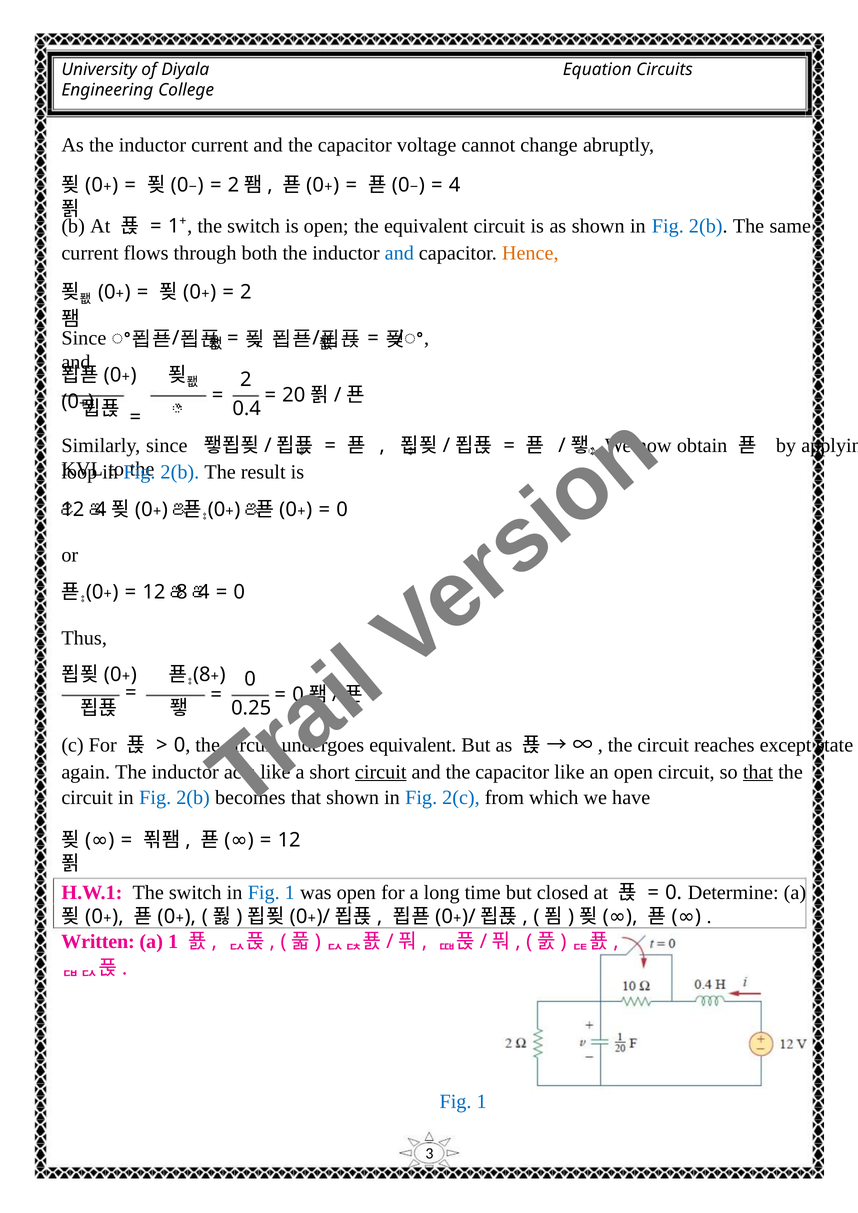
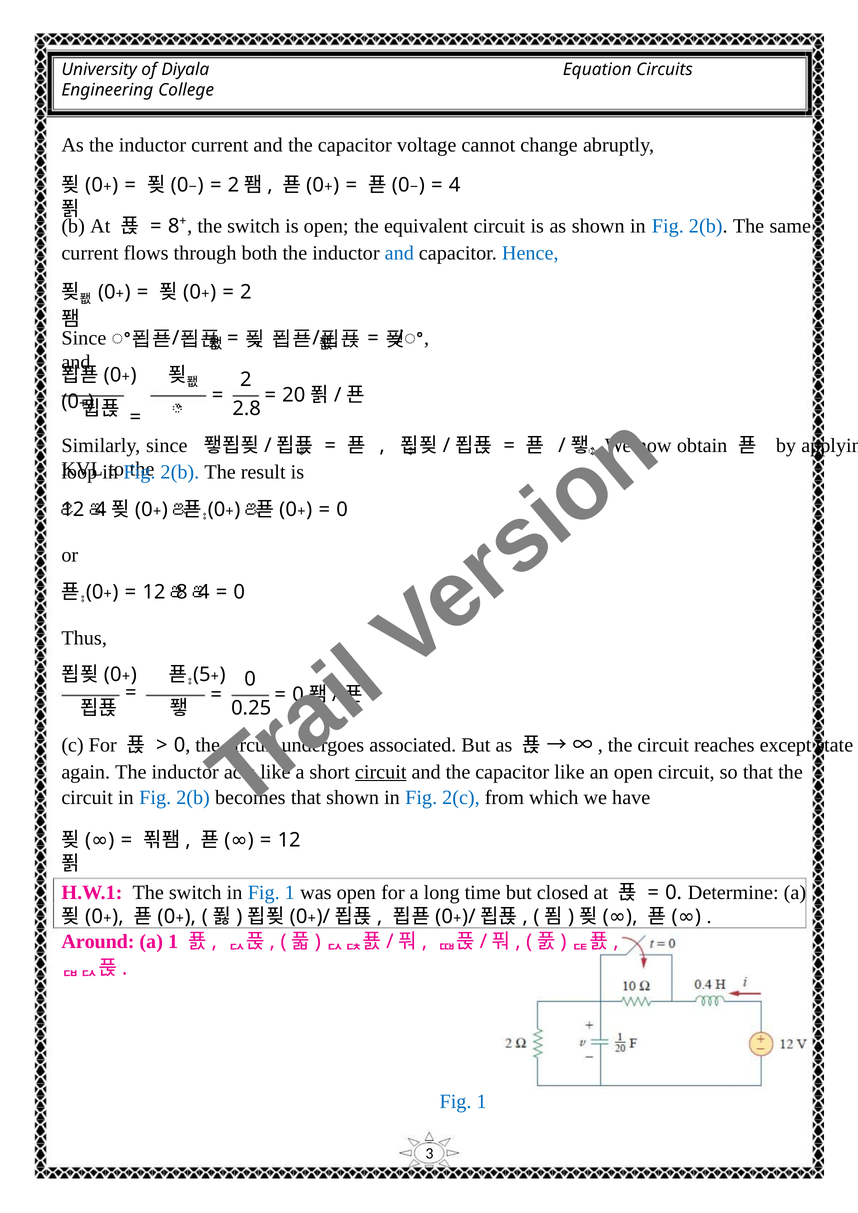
1 at (174, 226): 1 -> 8
Hence colour: orange -> blue
0.4: 0.4 -> 2.8
8 at (202, 674): 8 -> 5
equivalent at (413, 745): equivalent -> associated
that at (758, 772) underline: present -> none
Written: Written -> Around
